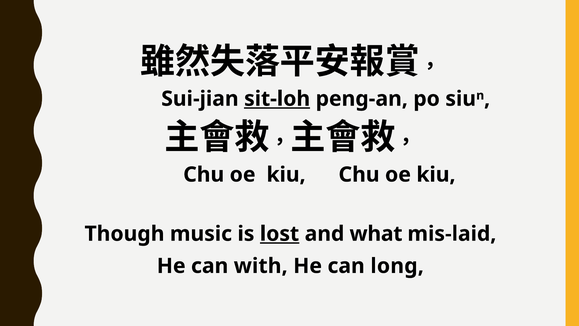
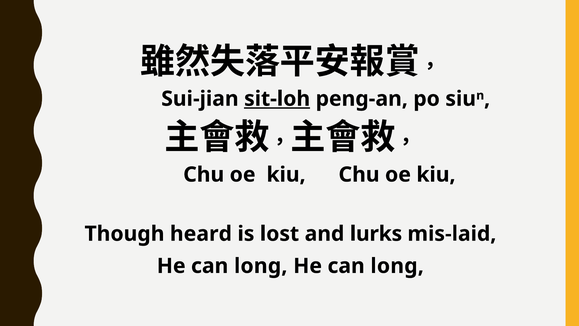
music: music -> heard
lost underline: present -> none
what: what -> lurks
with at (261, 266): with -> long
